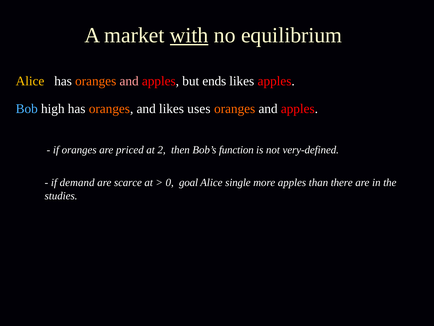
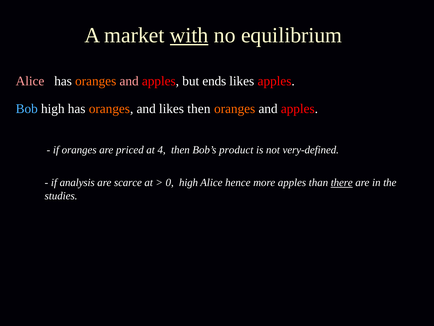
Alice at (30, 81) colour: yellow -> pink
likes uses: uses -> then
2: 2 -> 4
function: function -> product
demand: demand -> analysis
0 goal: goal -> high
single: single -> hence
there underline: none -> present
